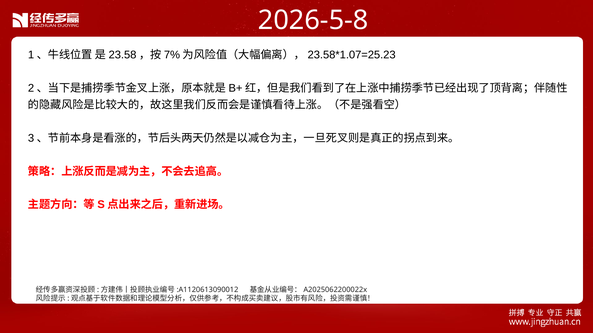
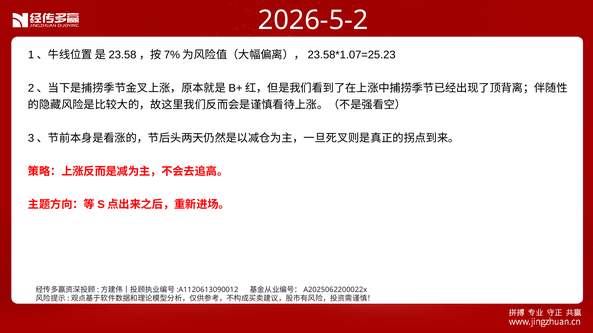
2026-5-8: 2026-5-8 -> 2026-5-2
